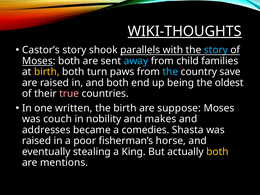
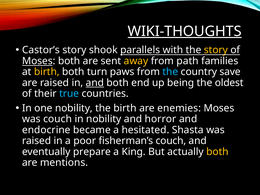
story at (216, 50) colour: light blue -> yellow
away colour: light blue -> yellow
child: child -> path
and at (95, 83) underline: none -> present
true colour: pink -> light blue
one written: written -> nobility
suppose: suppose -> enemies
makes: makes -> horror
addresses: addresses -> endocrine
comedies: comedies -> hesitated
fisherman’s horse: horse -> couch
stealing: stealing -> prepare
